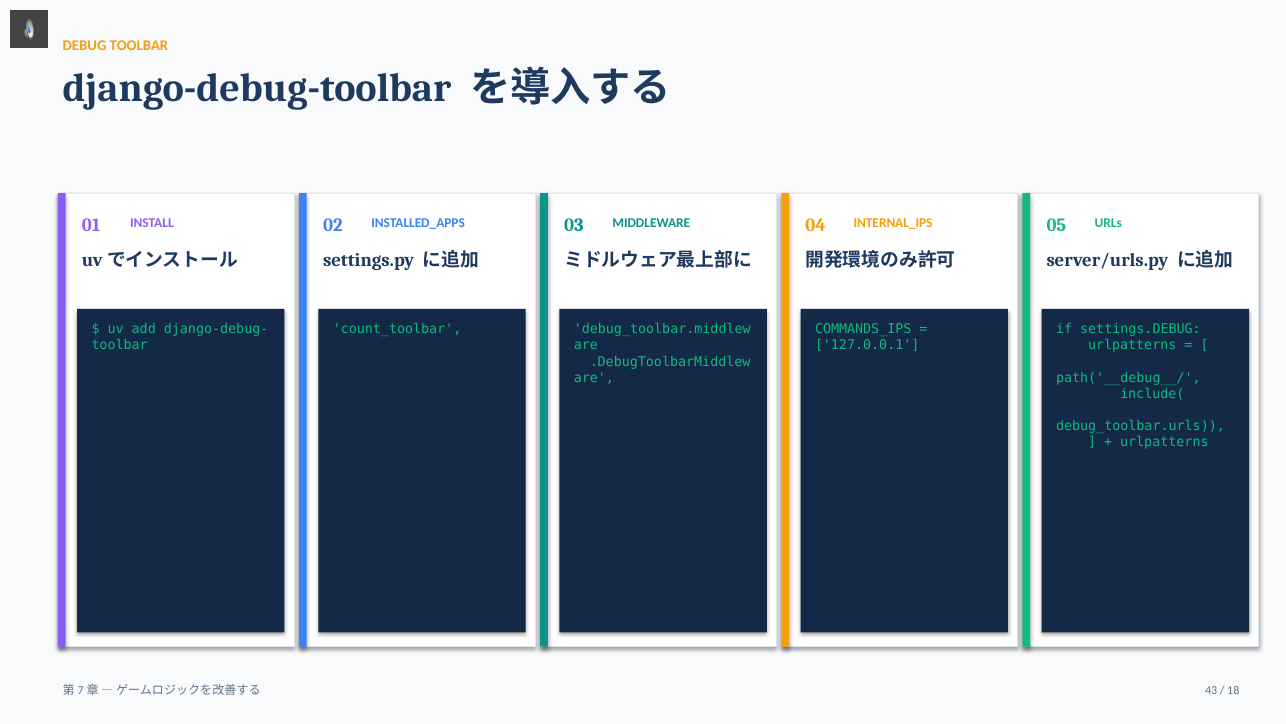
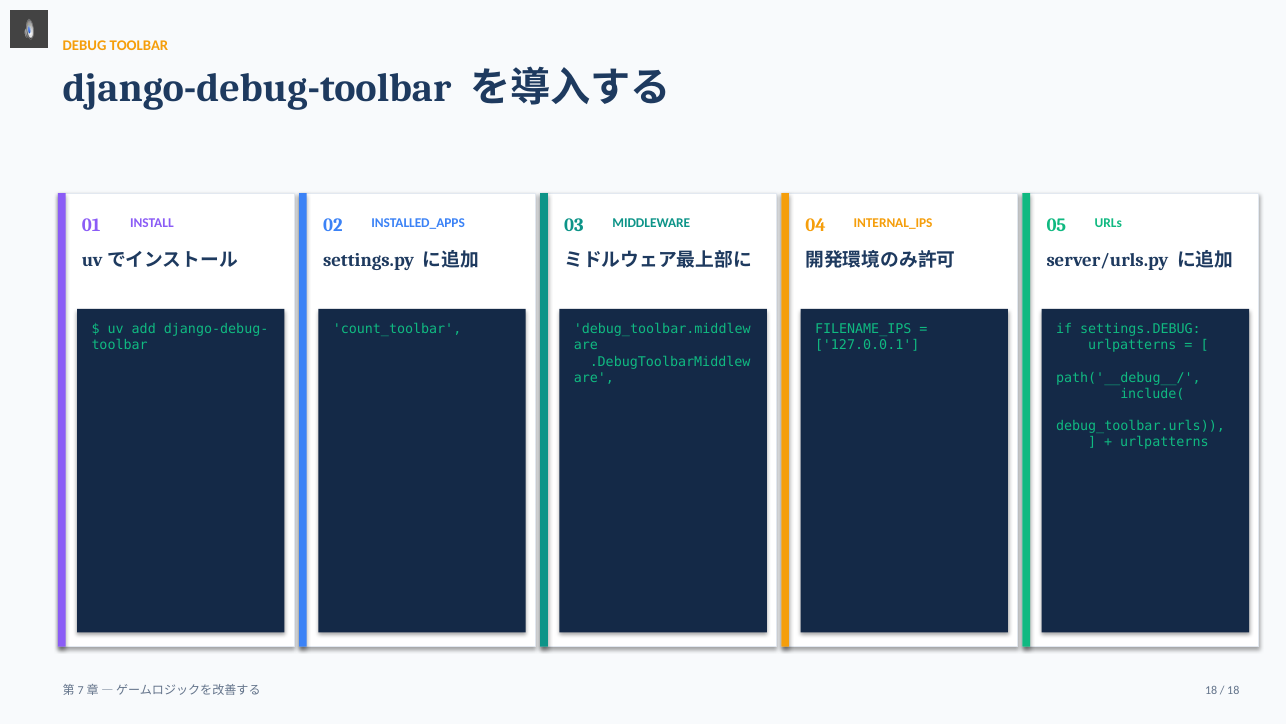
COMMANDS_IPS: COMMANDS_IPS -> FILENAME_IPS
43 at (1211, 690): 43 -> 18
